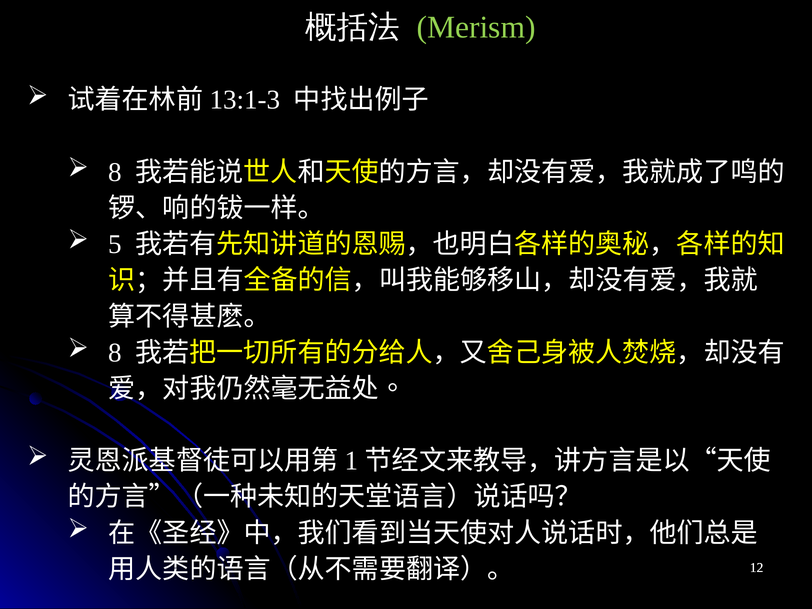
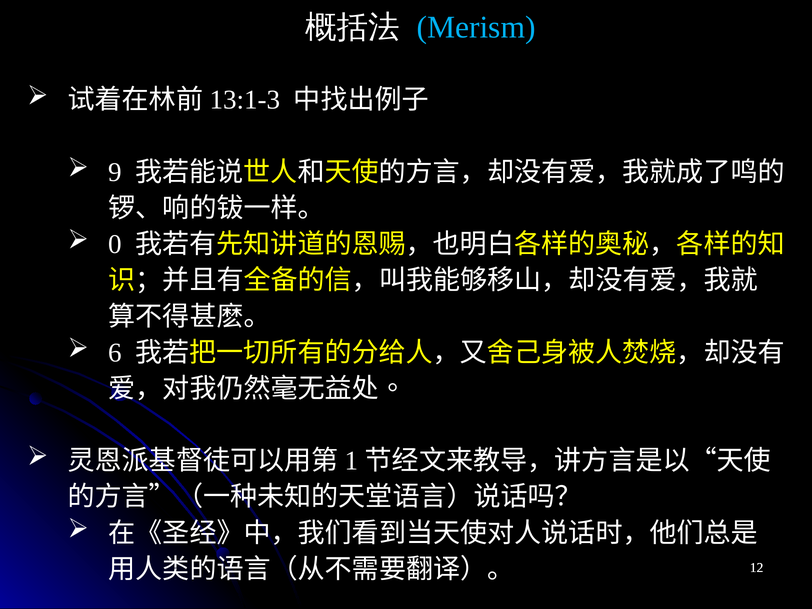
Merism colour: light green -> light blue
8 at (115, 172): 8 -> 9
5: 5 -> 0
8 at (115, 353): 8 -> 6
